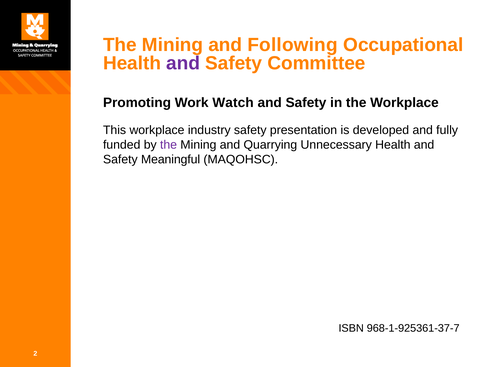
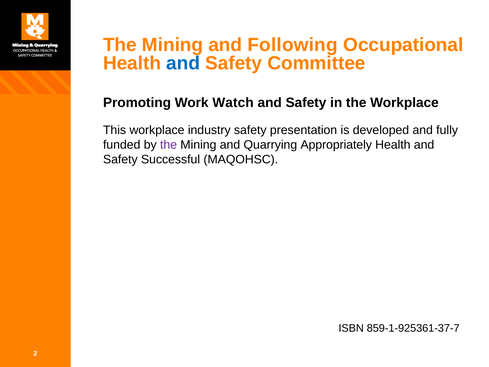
and at (183, 63) colour: purple -> blue
Unnecessary: Unnecessary -> Appropriately
Meaningful: Meaningful -> Successful
968-1-925361-37-7: 968-1-925361-37-7 -> 859-1-925361-37-7
